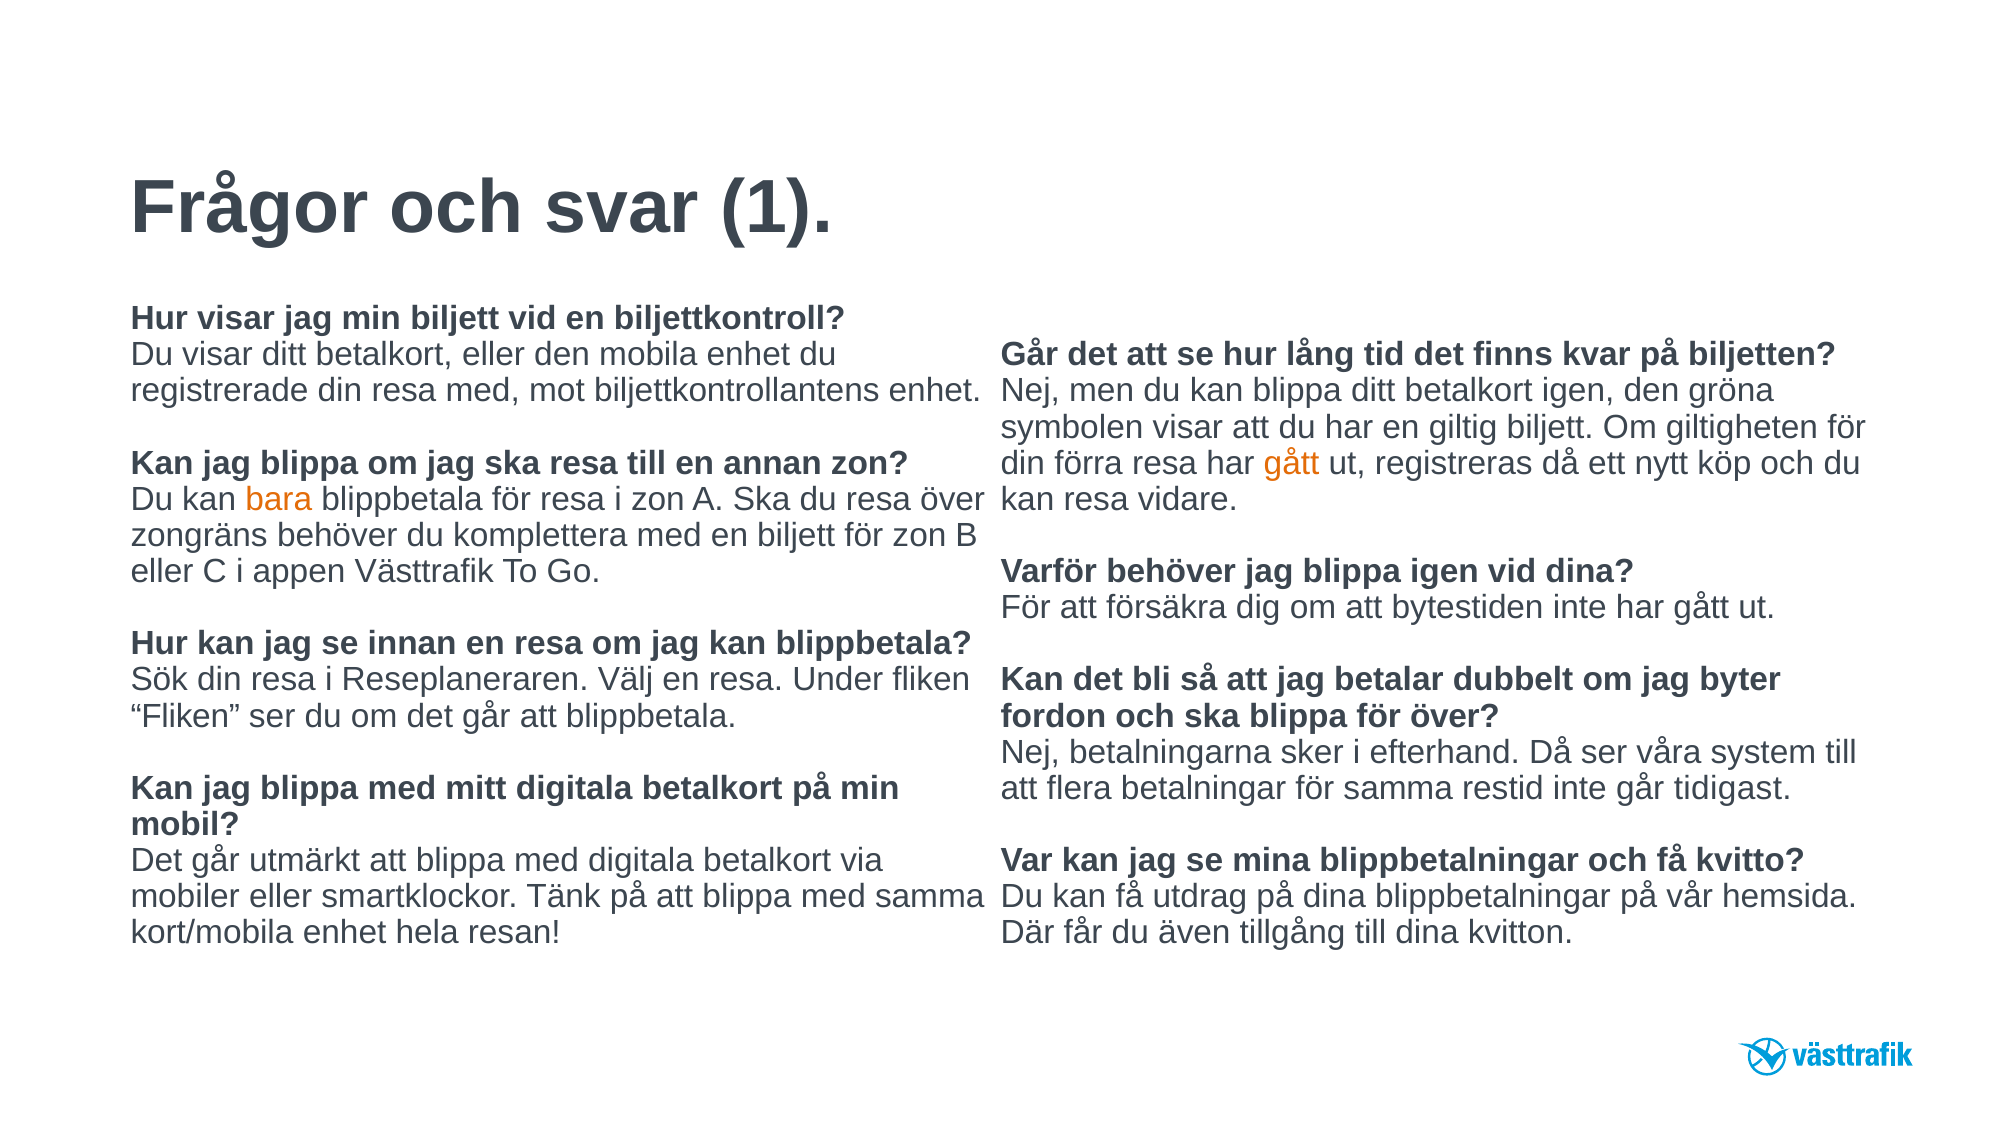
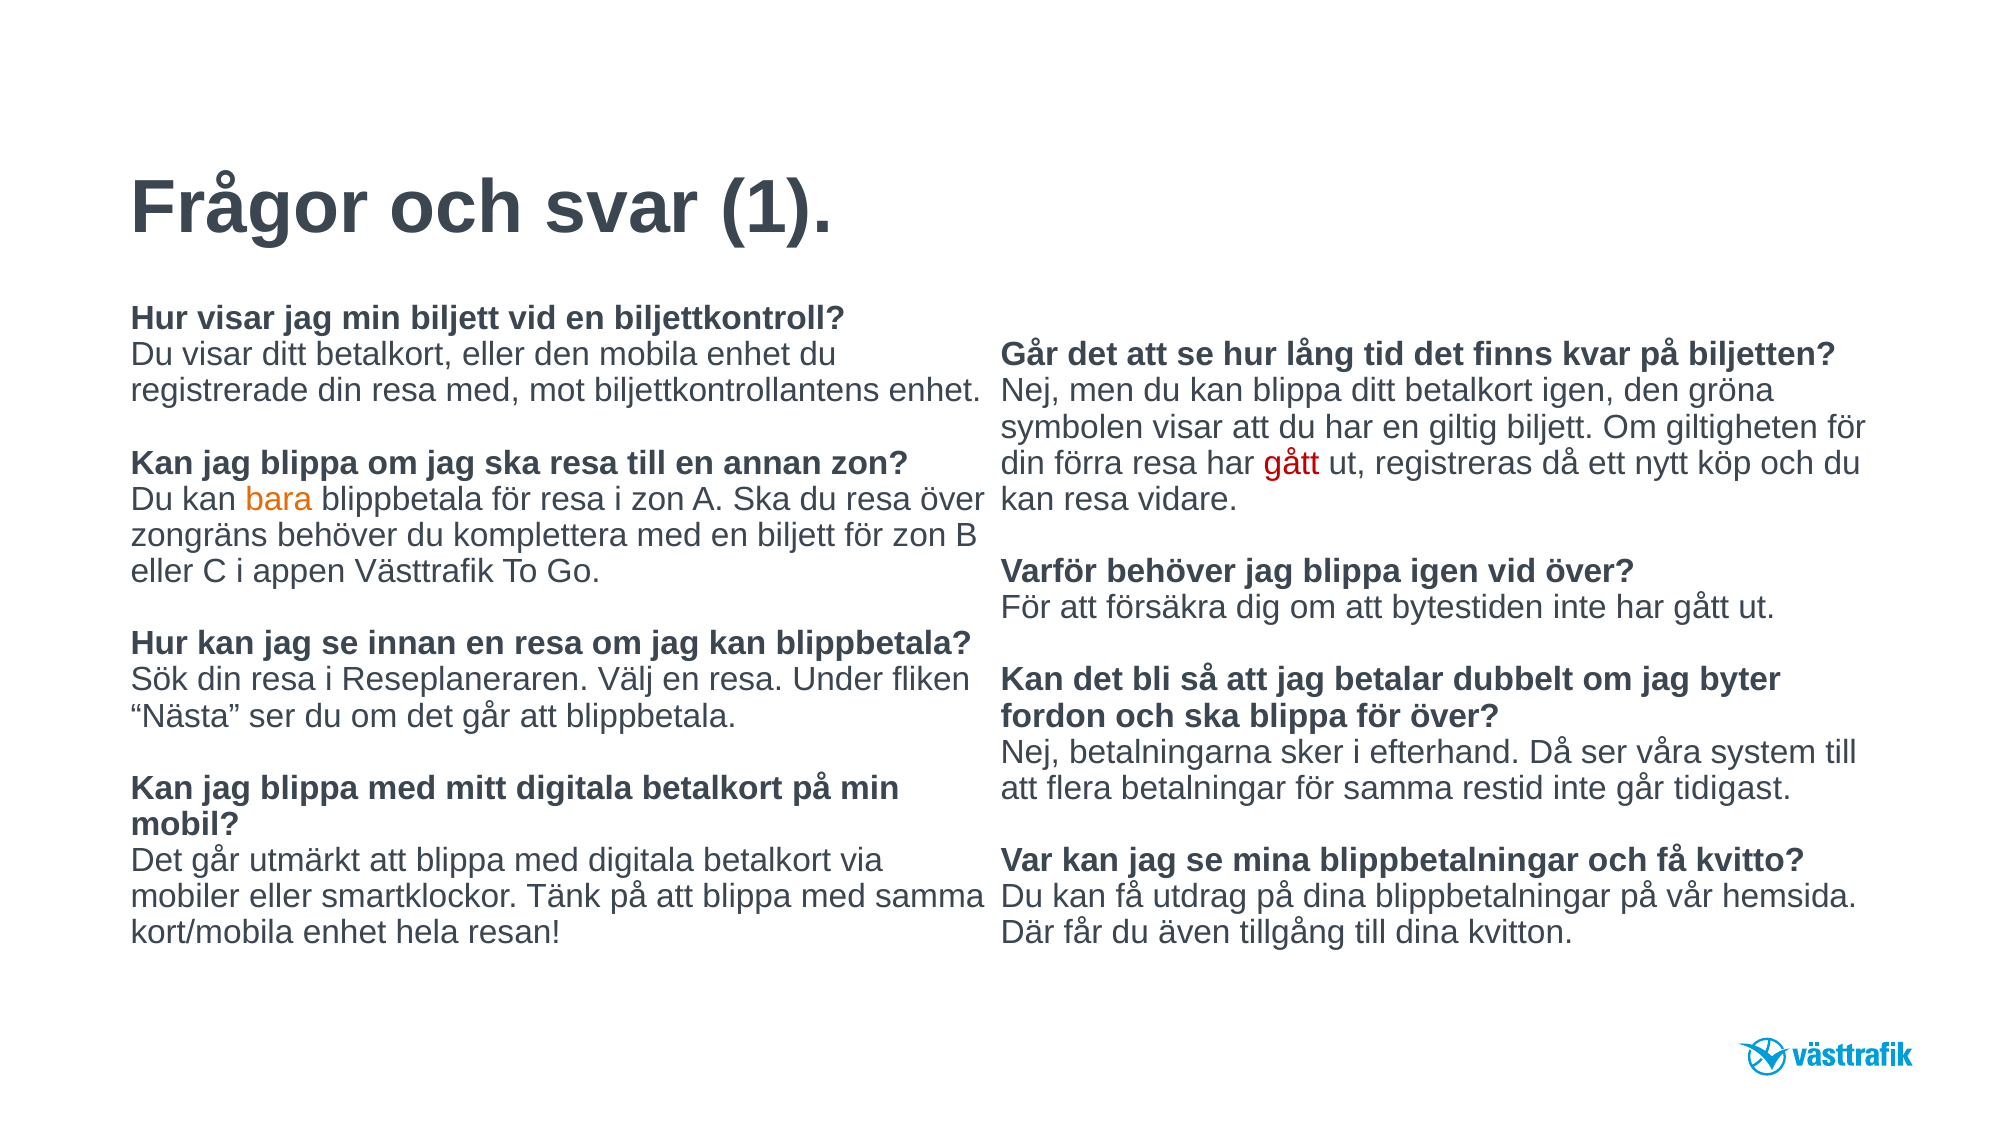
gått at (1292, 463) colour: orange -> red
vid dina: dina -> över
Fliken at (185, 716): Fliken -> Nästa
